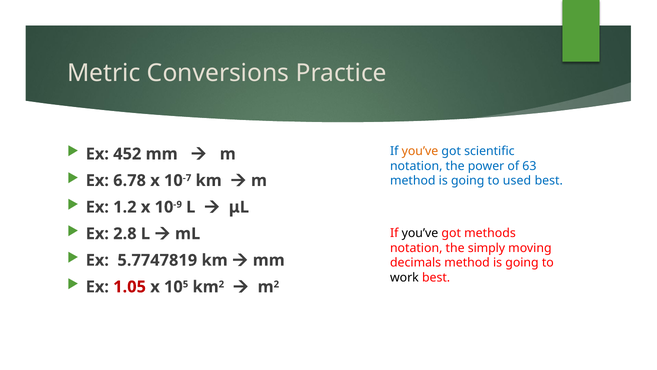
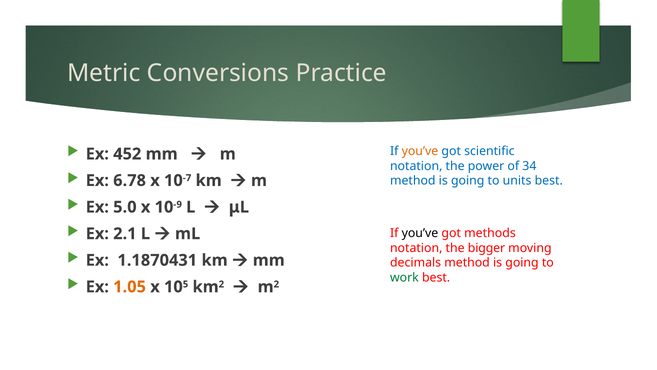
63: 63 -> 34
used: used -> units
1.2: 1.2 -> 5.0
2.8: 2.8 -> 2.1
simply: simply -> bigger
5.7747819: 5.7747819 -> 1.1870431
work colour: black -> green
1.05 colour: red -> orange
